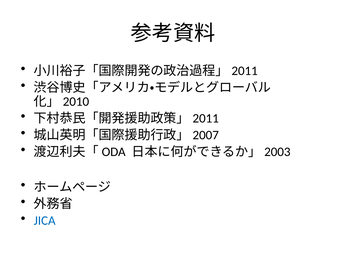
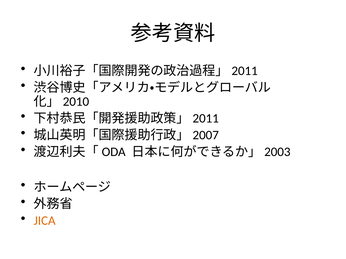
JICA colour: blue -> orange
